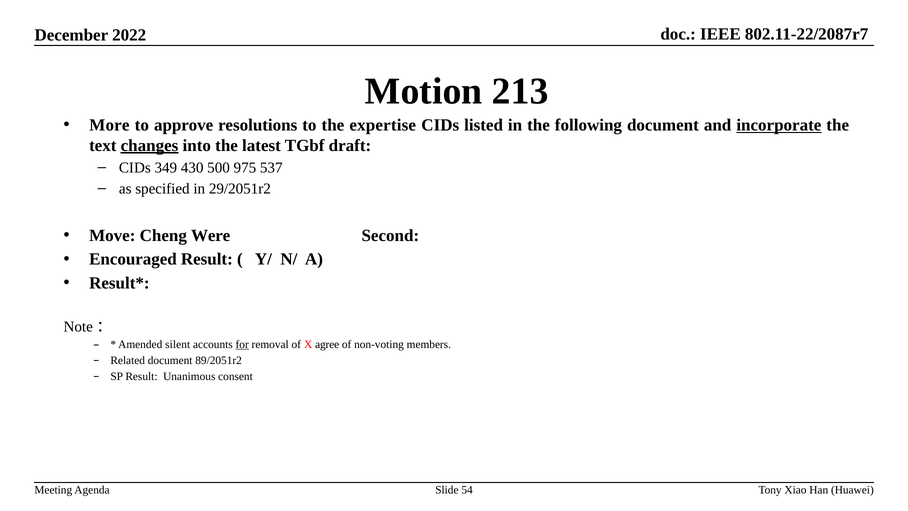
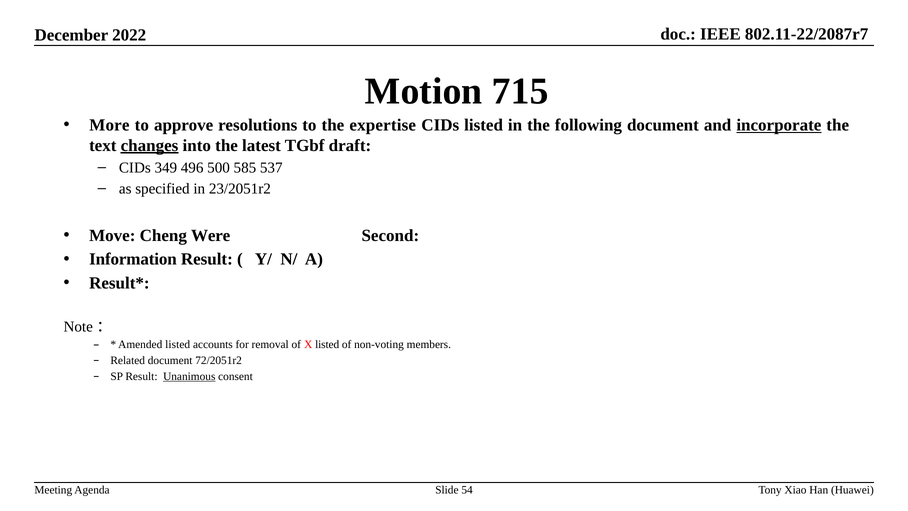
213: 213 -> 715
430: 430 -> 496
975: 975 -> 585
29/2051r2: 29/2051r2 -> 23/2051r2
Encouraged: Encouraged -> Information
Amended silent: silent -> listed
for underline: present -> none
X agree: agree -> listed
89/2051r2: 89/2051r2 -> 72/2051r2
Unanimous underline: none -> present
